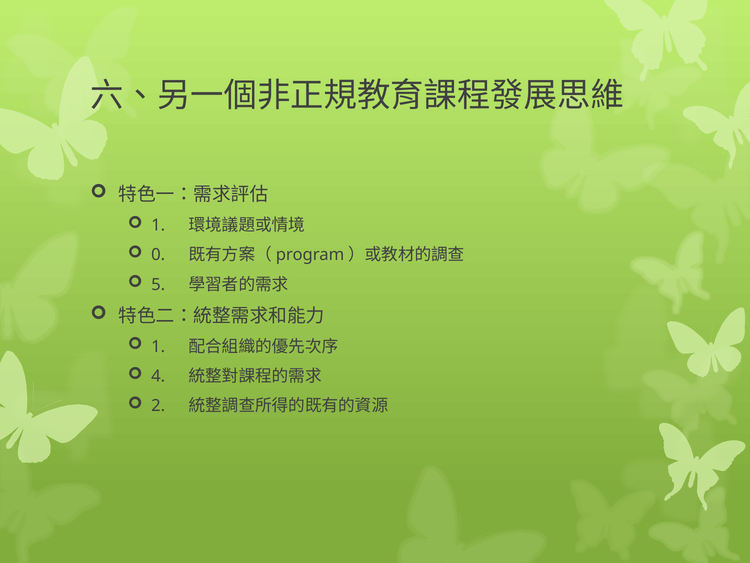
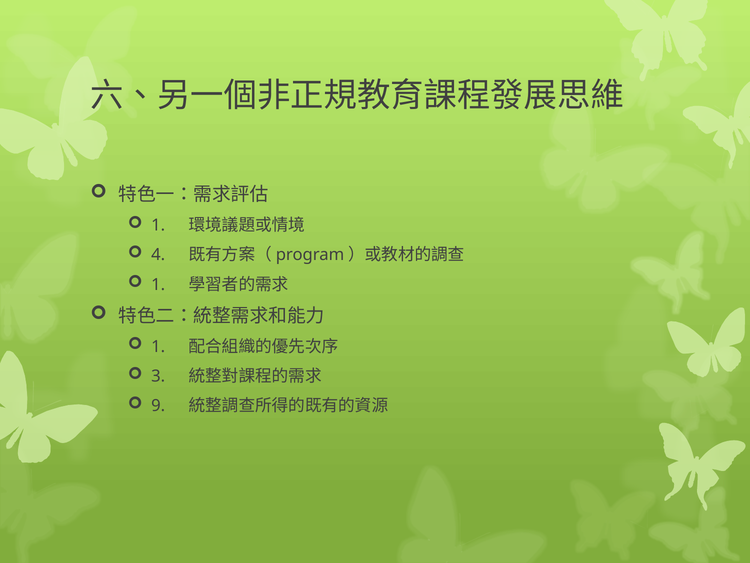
0: 0 -> 4
5 at (158, 284): 5 -> 1
4: 4 -> 3
2: 2 -> 9
